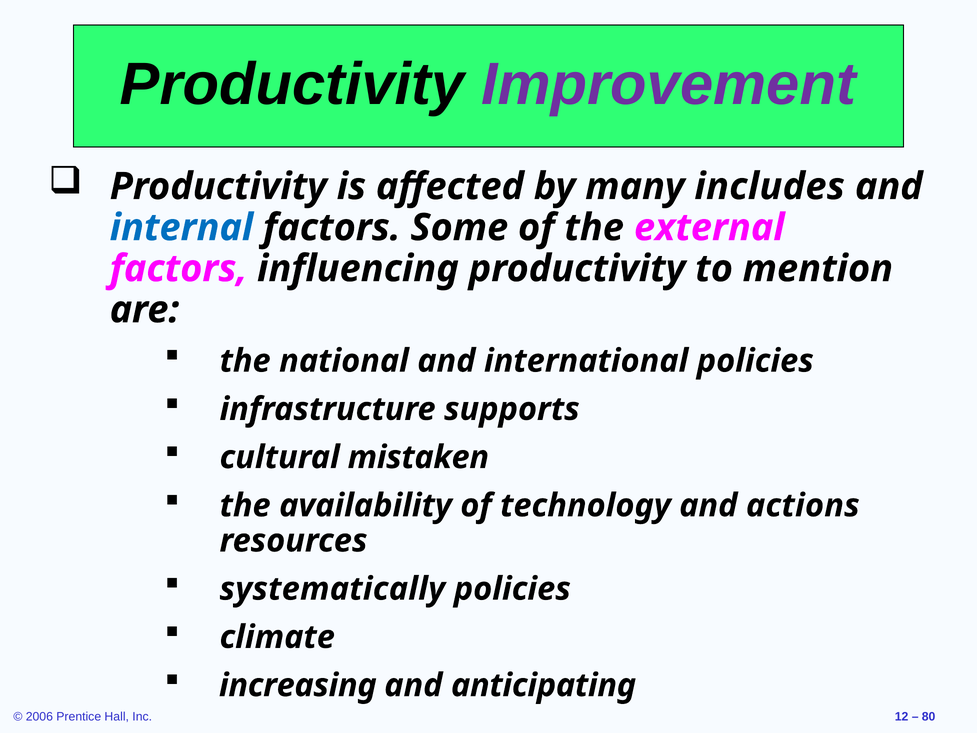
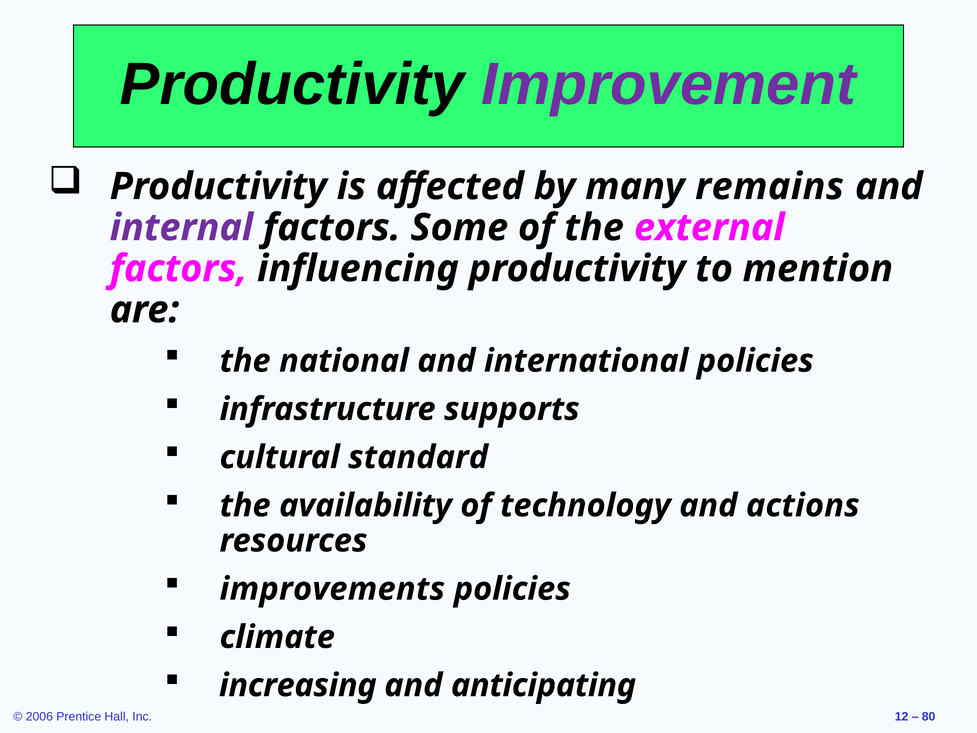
includes: includes -> remains
internal colour: blue -> purple
mistaken: mistaken -> standard
systematically: systematically -> improvements
